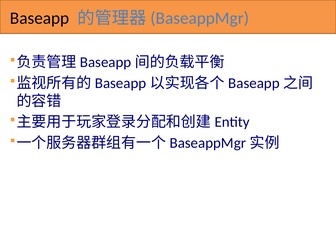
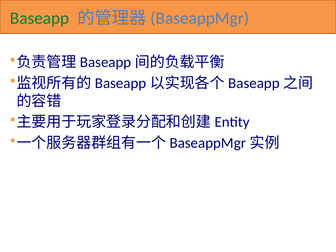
Baseapp colour: black -> green
